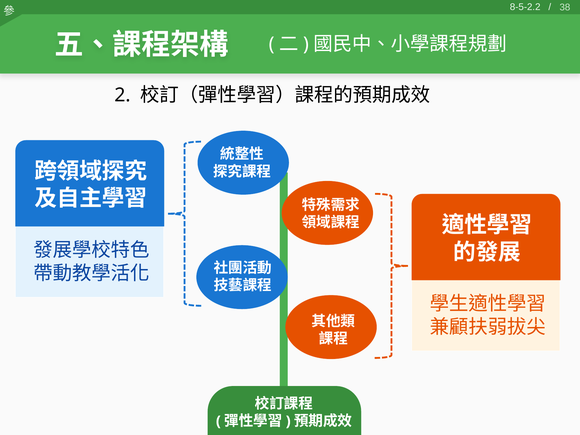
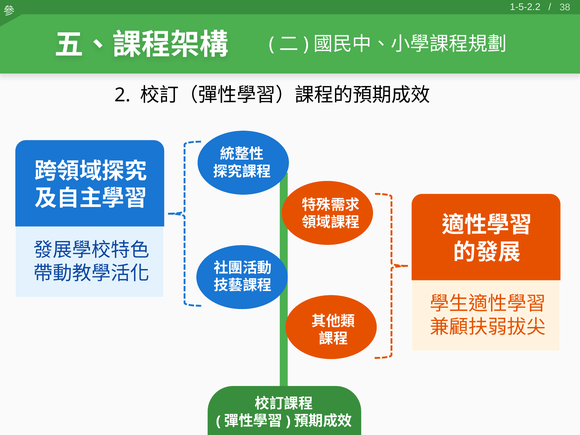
8-5-2.2: 8-5-2.2 -> 1-5-2.2
